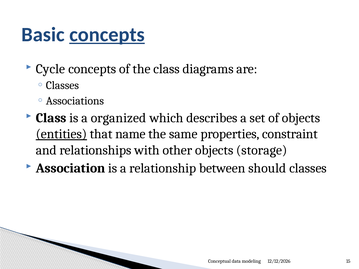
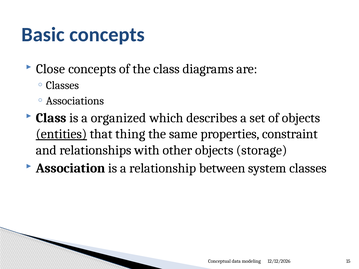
concepts at (107, 35) underline: present -> none
Cycle: Cycle -> Close
name: name -> thing
should: should -> system
